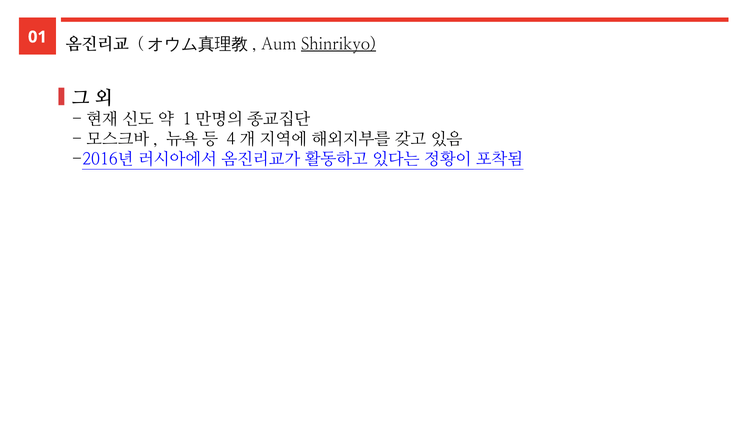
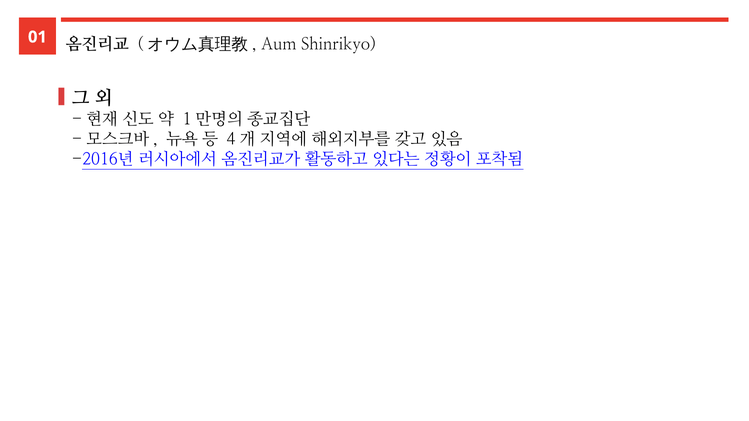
Shinrikyo underline: present -> none
